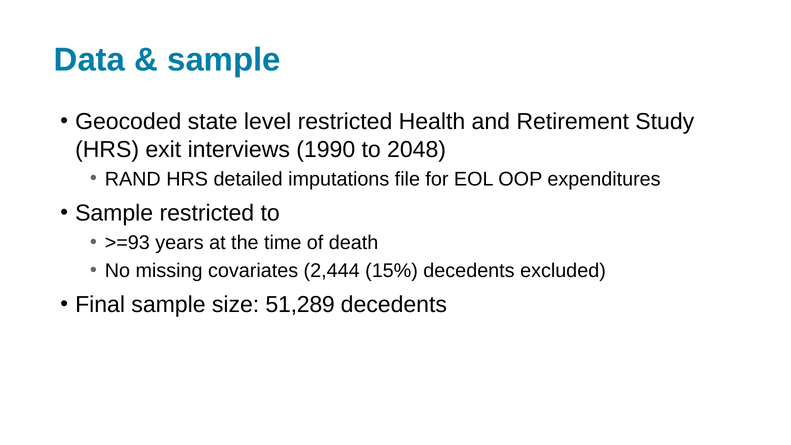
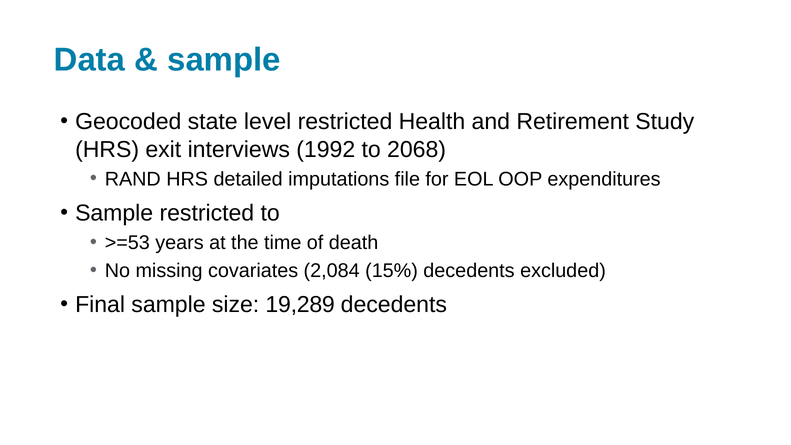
1990: 1990 -> 1992
2048: 2048 -> 2068
>=93: >=93 -> >=53
2,444: 2,444 -> 2,084
51,289: 51,289 -> 19,289
